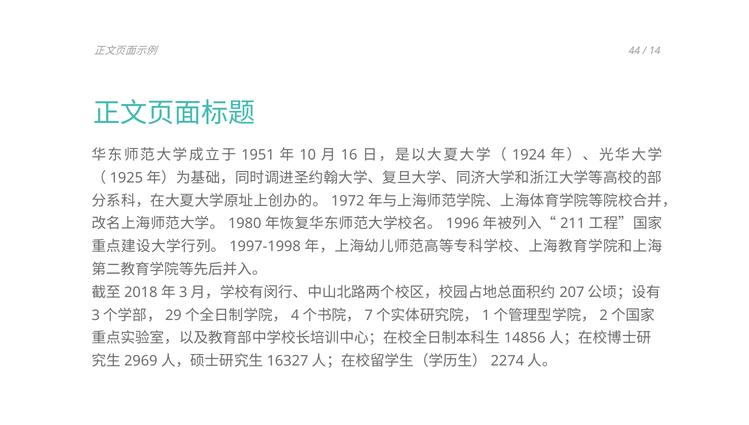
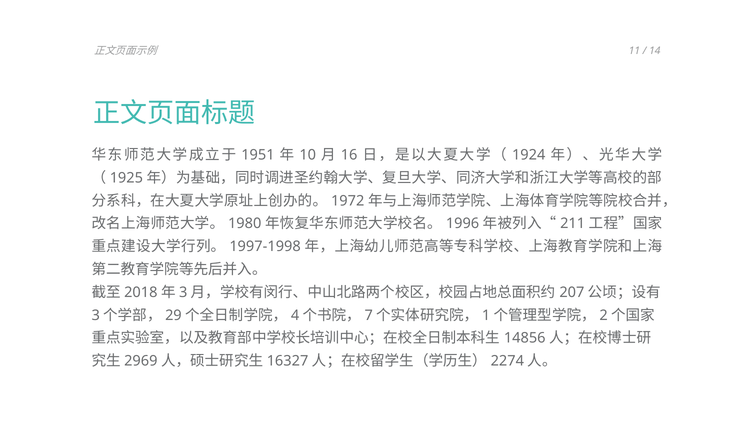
44: 44 -> 11
